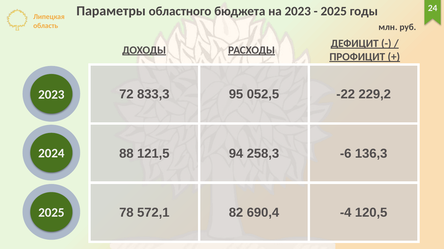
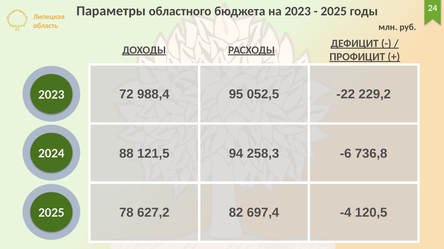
833,3: 833,3 -> 988,4
136,3: 136,3 -> 736,8
572,1: 572,1 -> 627,2
690,4: 690,4 -> 697,4
